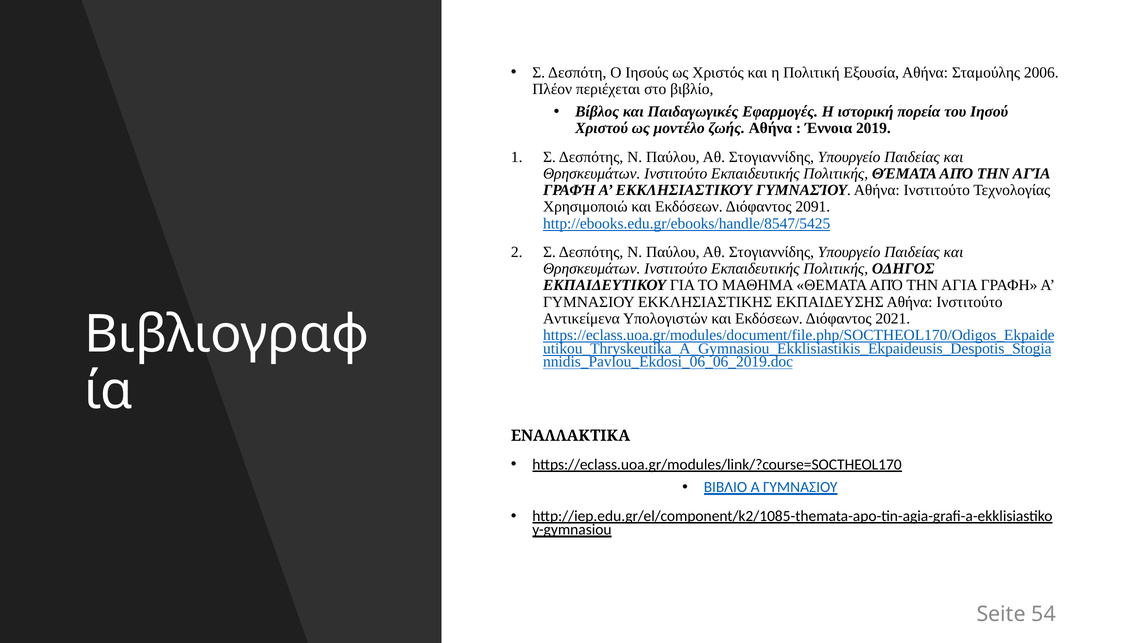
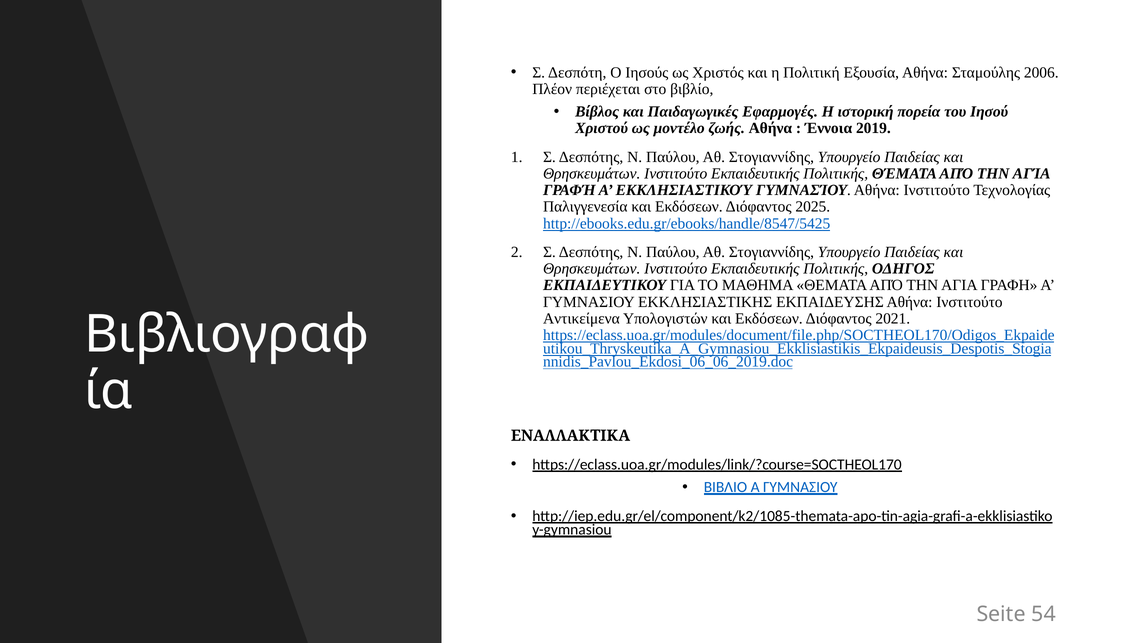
Χρησιμοποιώ: Χρησιμοποιώ -> Παλιγγενεσία
2091: 2091 -> 2025
